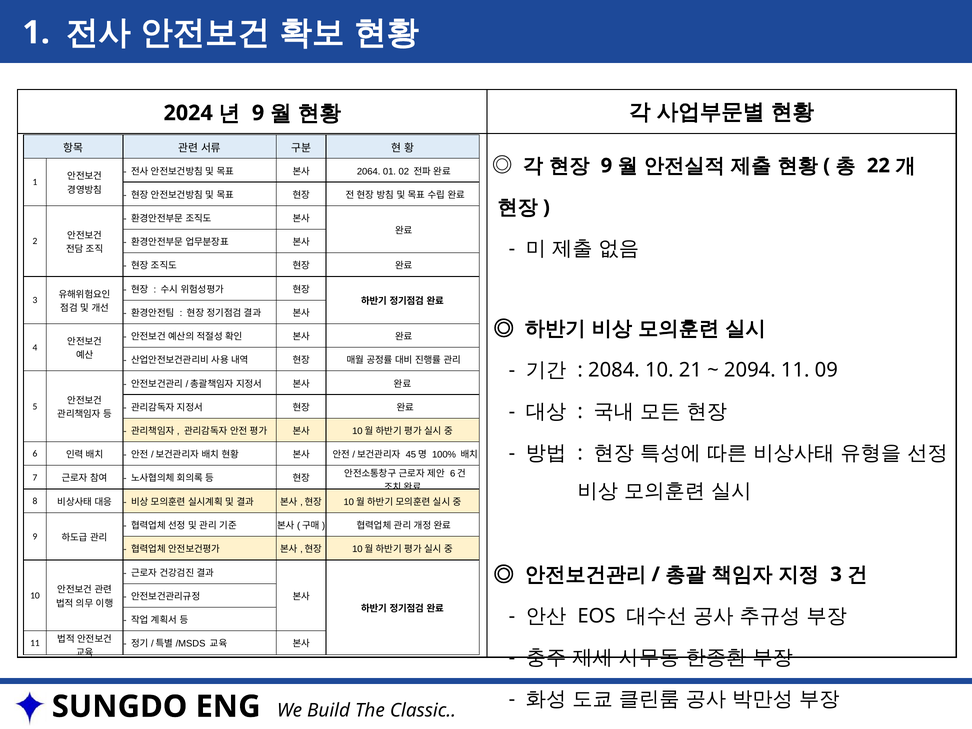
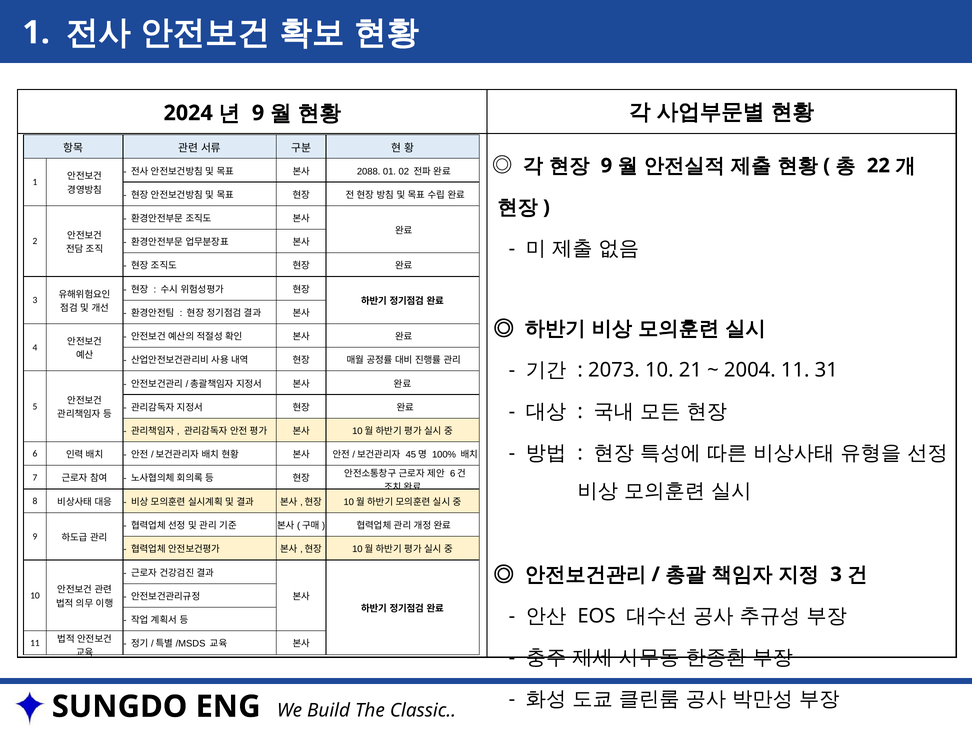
2064: 2064 -> 2088
2084: 2084 -> 2073
2094: 2094 -> 2004
09: 09 -> 31
